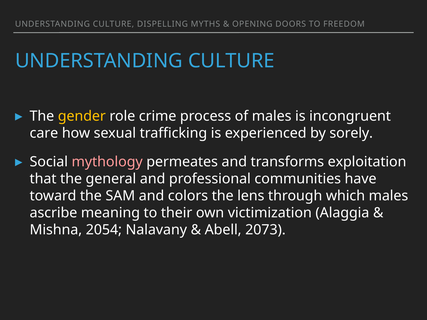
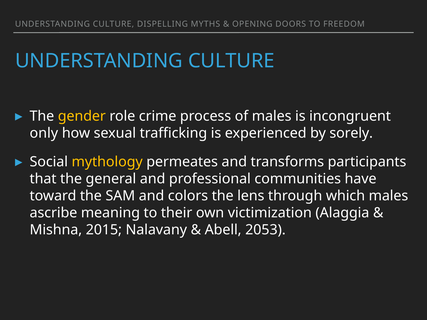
care: care -> only
mythology colour: pink -> yellow
exploitation: exploitation -> participants
2054: 2054 -> 2015
2073: 2073 -> 2053
